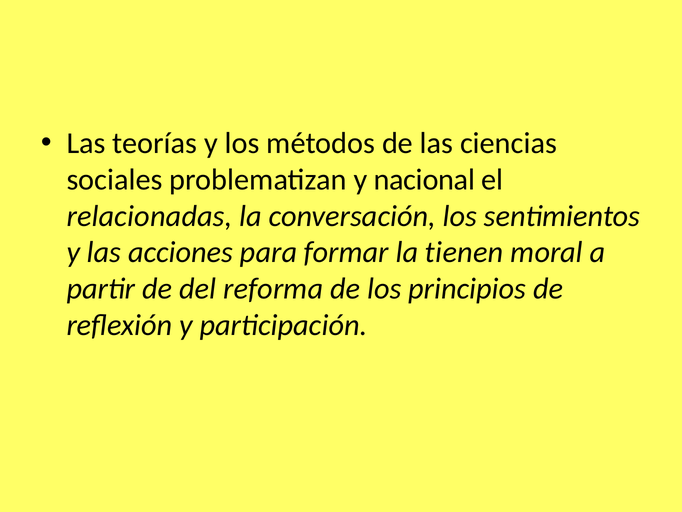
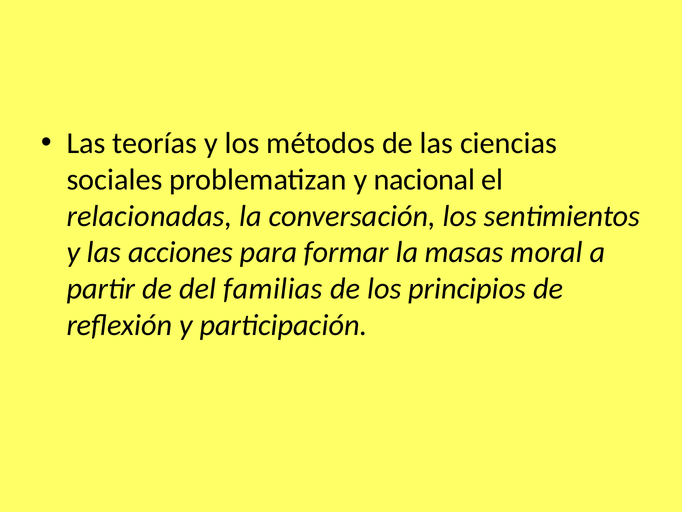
tienen: tienen -> masas
reforma: reforma -> familias
